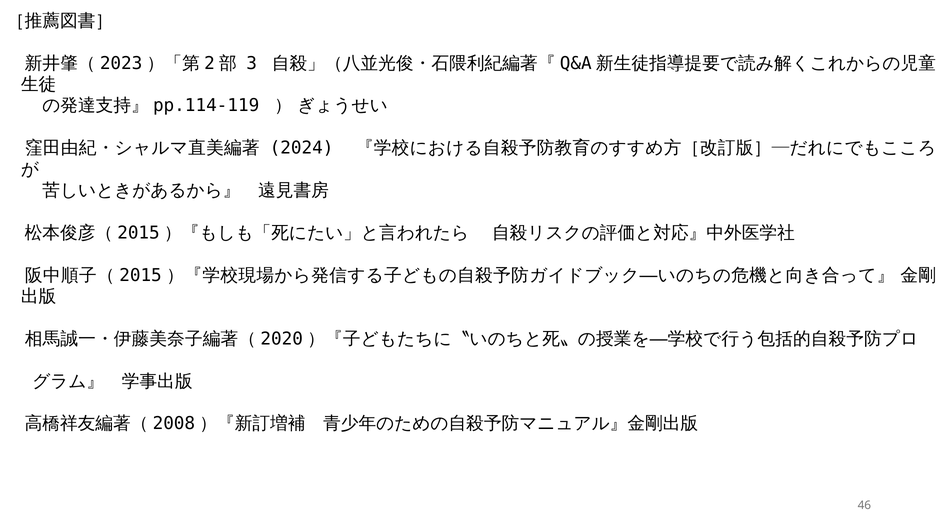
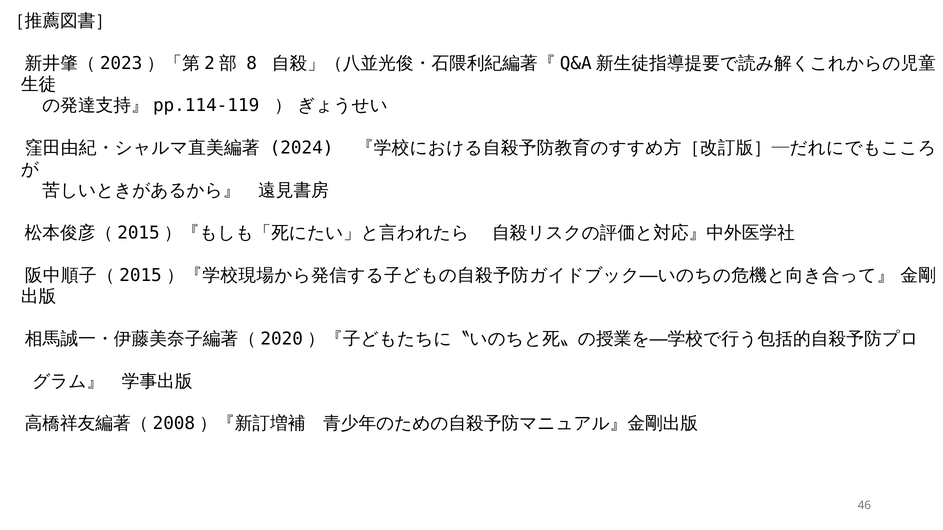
3: 3 -> 8
